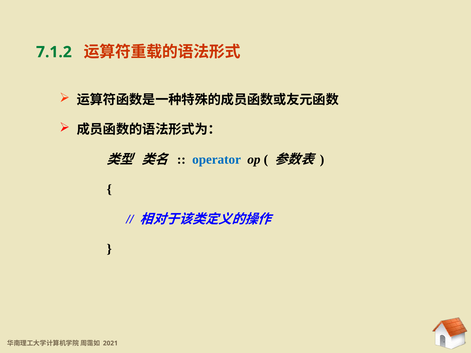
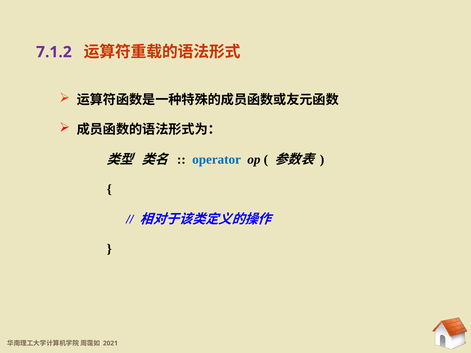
7.1.2 colour: green -> purple
